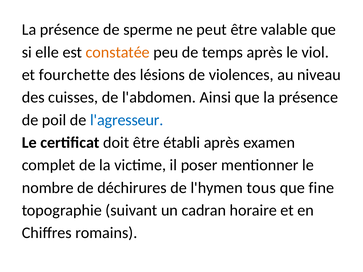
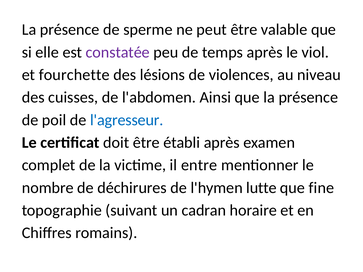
constatée colour: orange -> purple
poser: poser -> entre
tous: tous -> lutte
